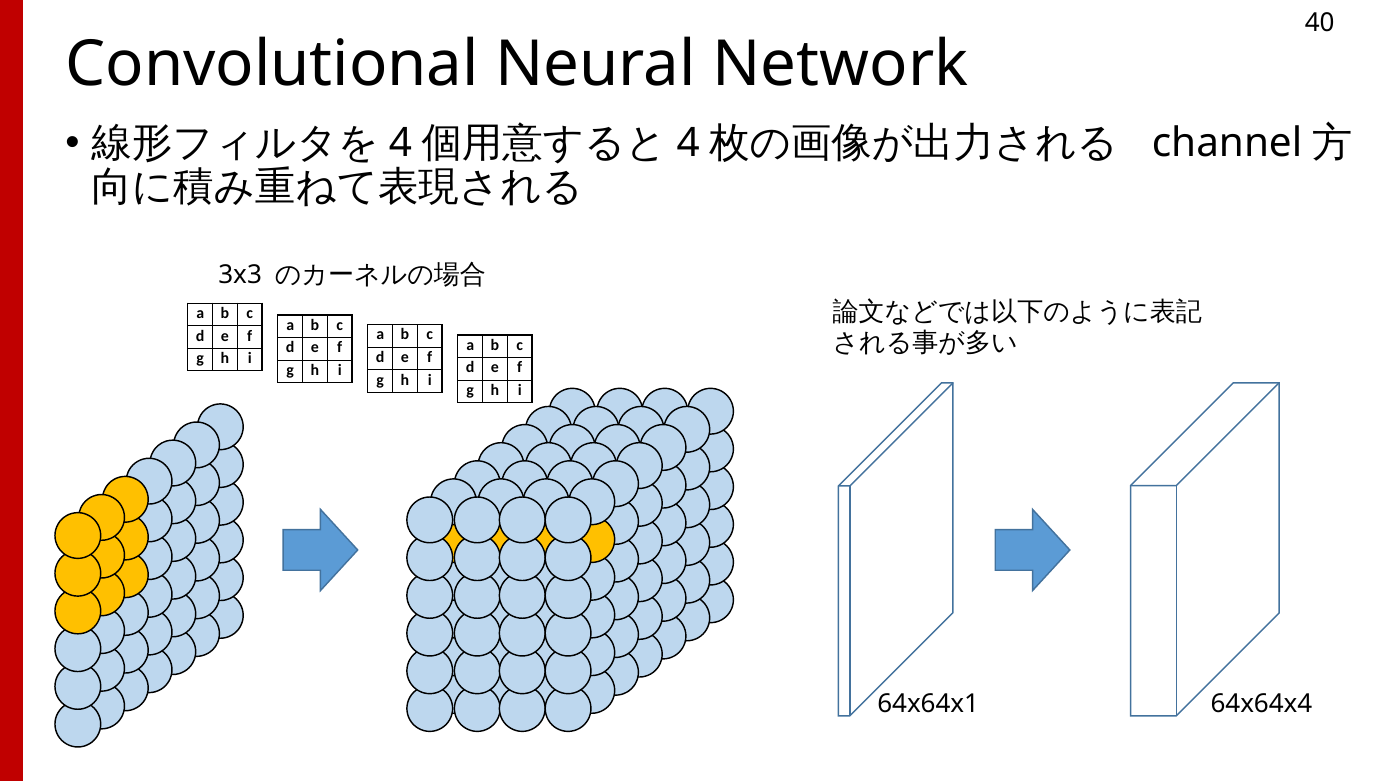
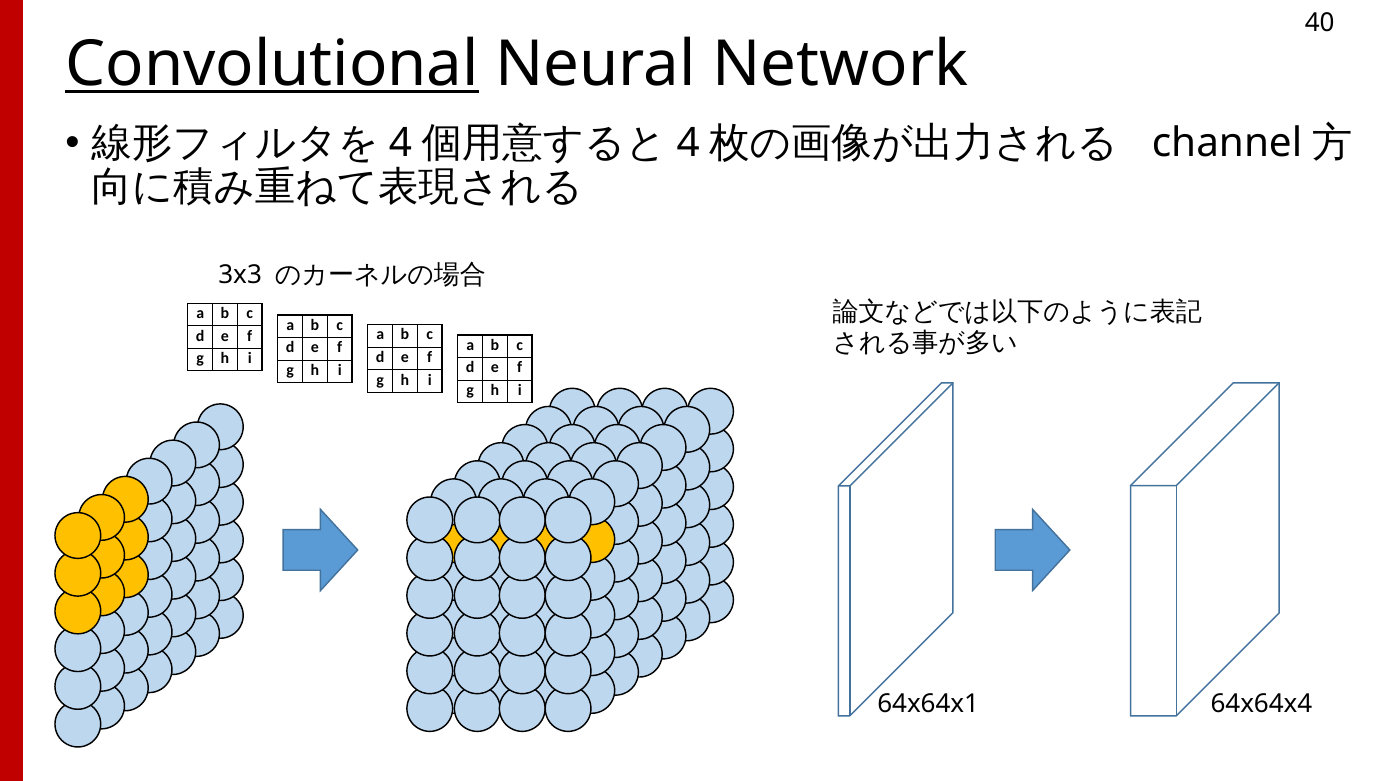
Convolutional underline: none -> present
